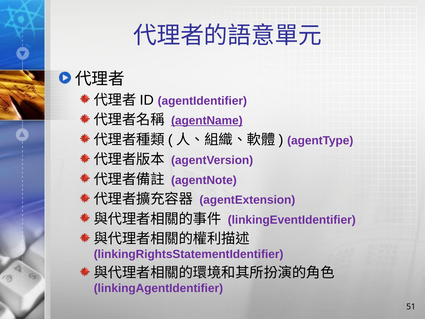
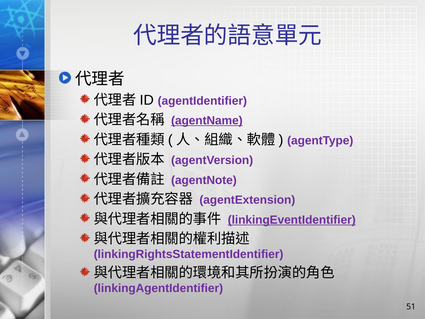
linkingEventIdentifier underline: none -> present
